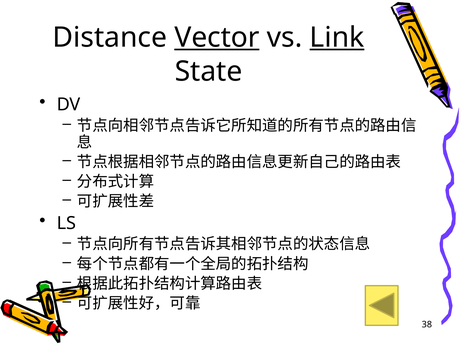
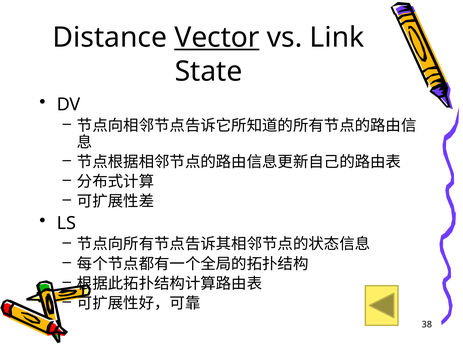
Link underline: present -> none
